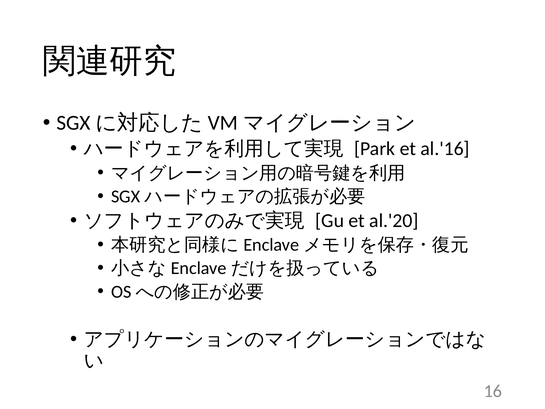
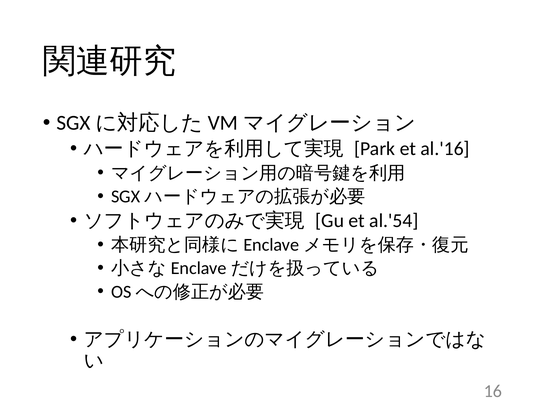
al.'20: al.'20 -> al.'54
